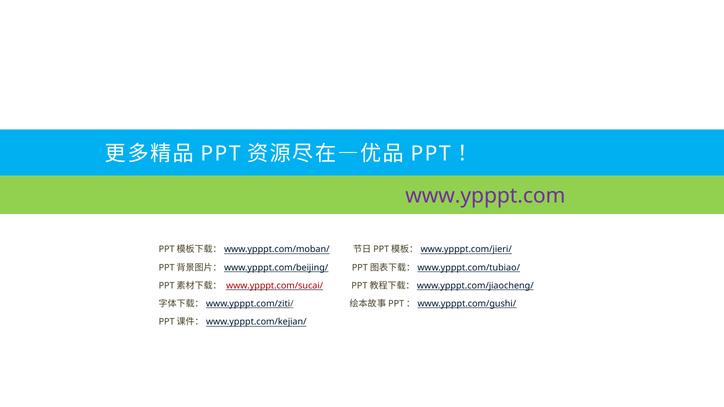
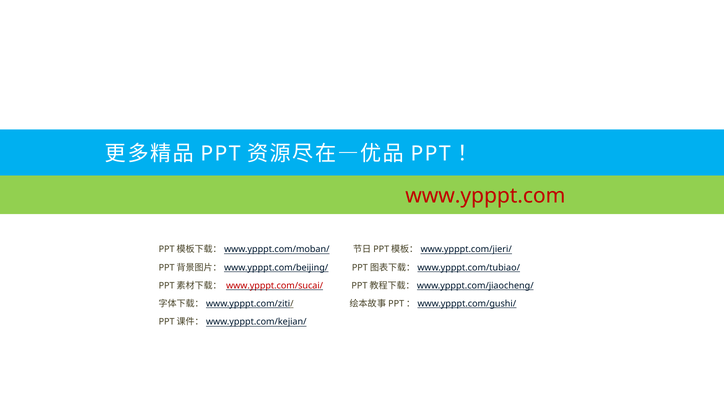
www.ypppt.com colour: purple -> red
